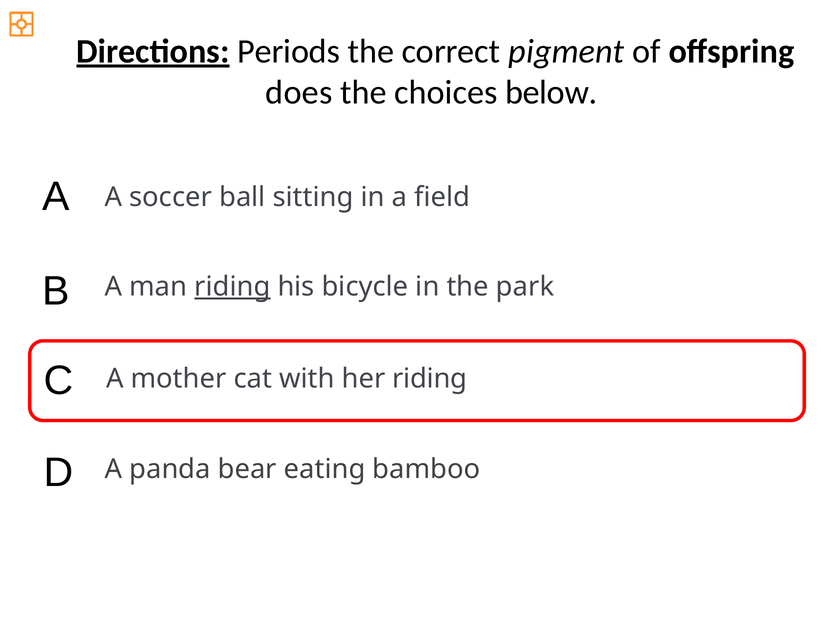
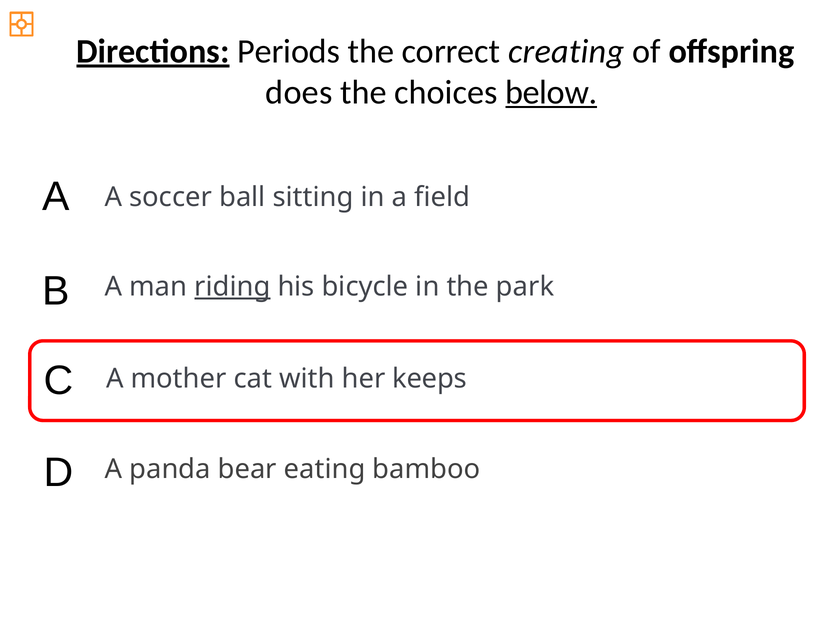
pigment: pigment -> creating
below underline: none -> present
her riding: riding -> keeps
